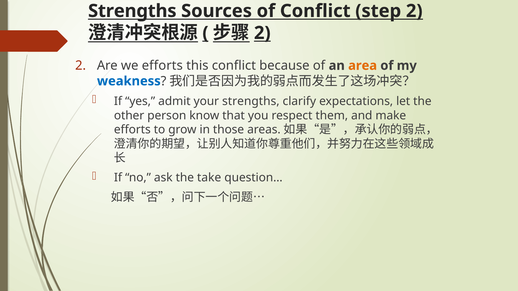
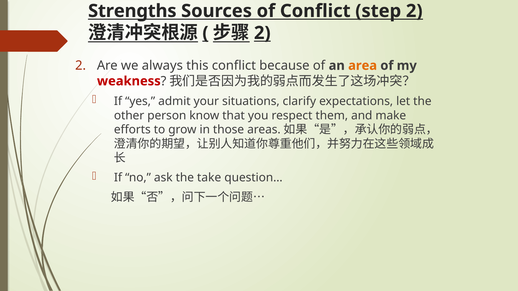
we efforts: efforts -> always
weakness colour: blue -> red
your strengths: strengths -> situations
